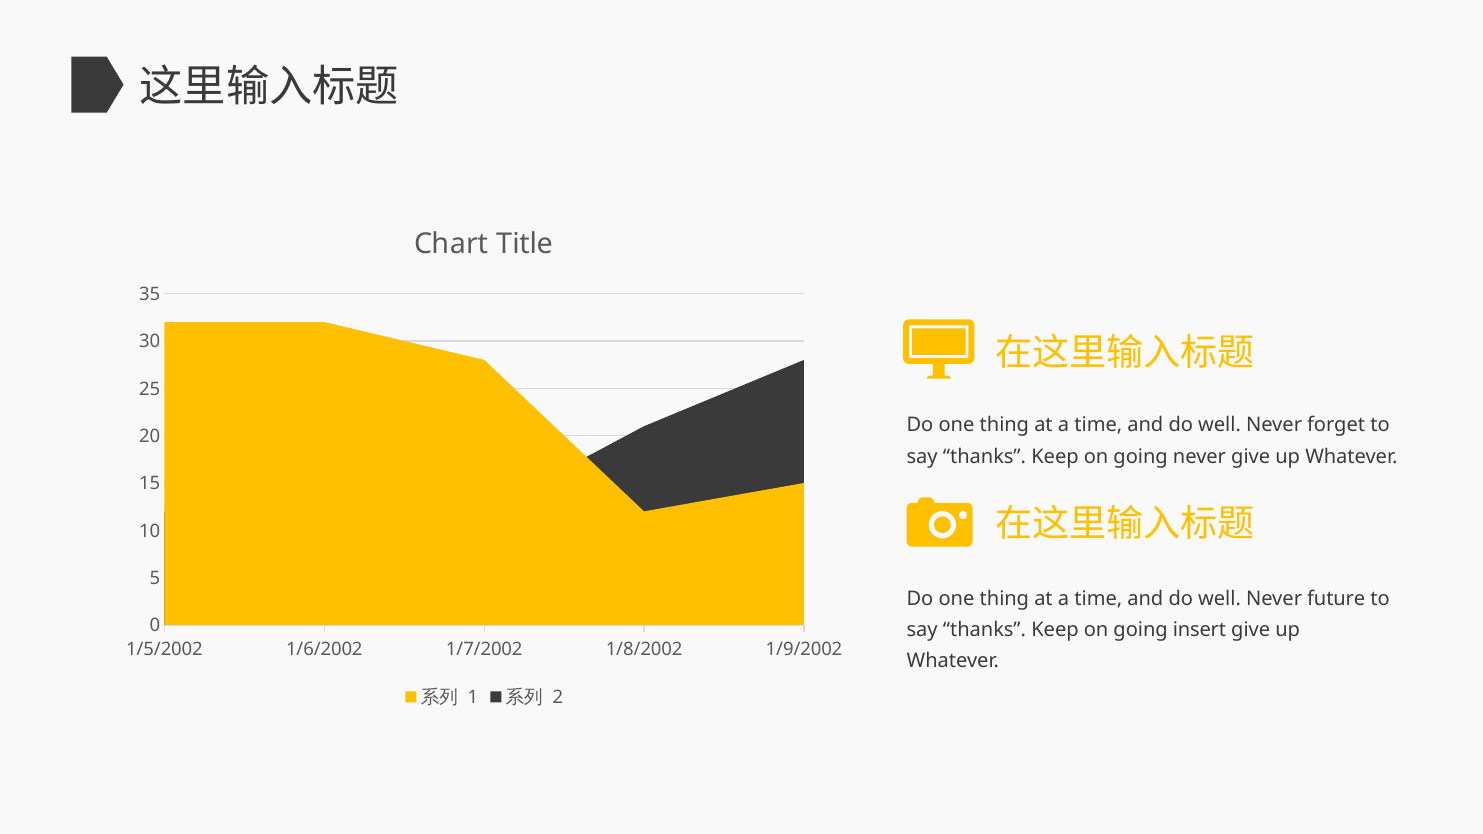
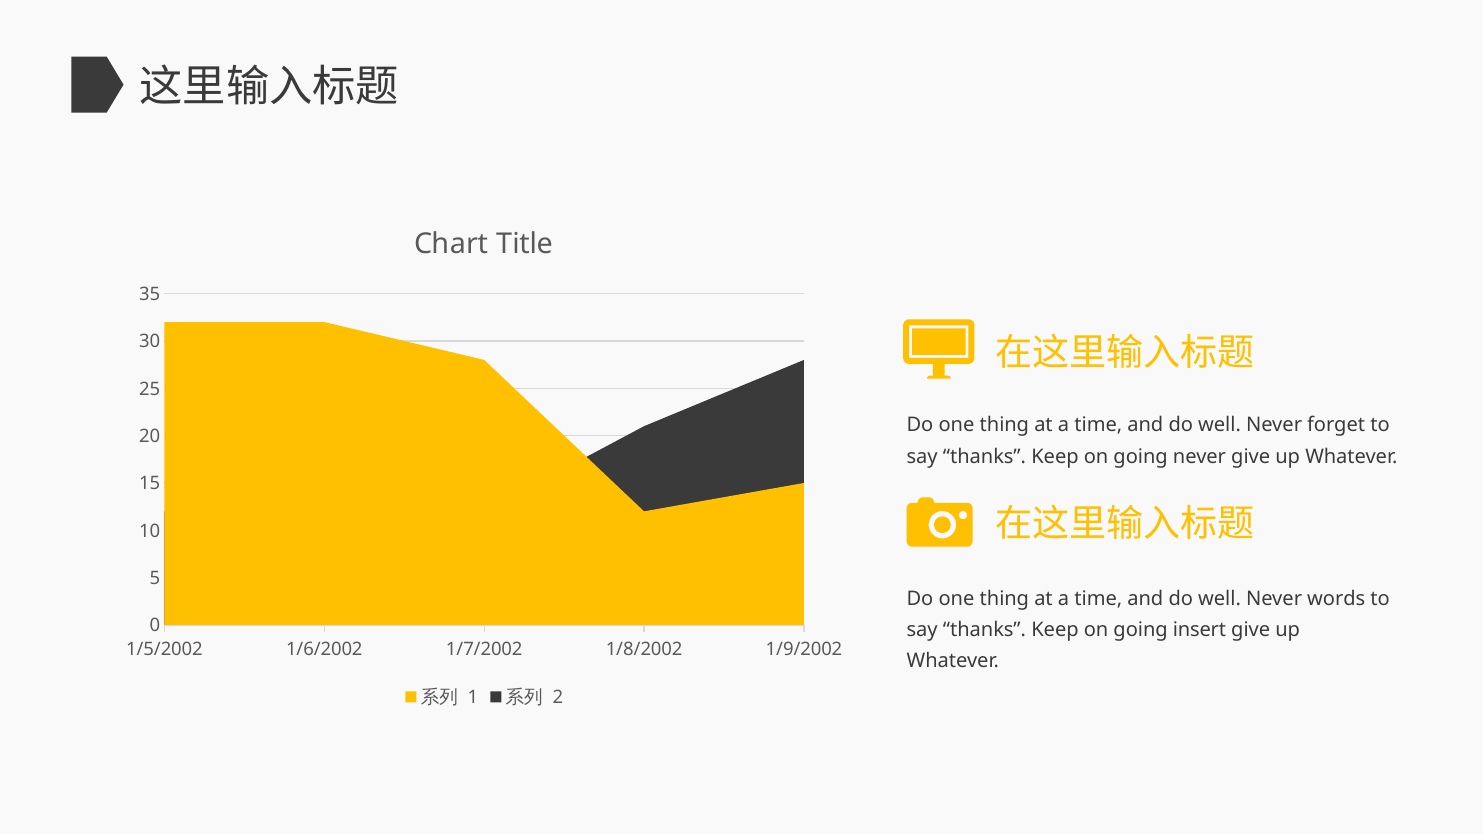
future: future -> words
